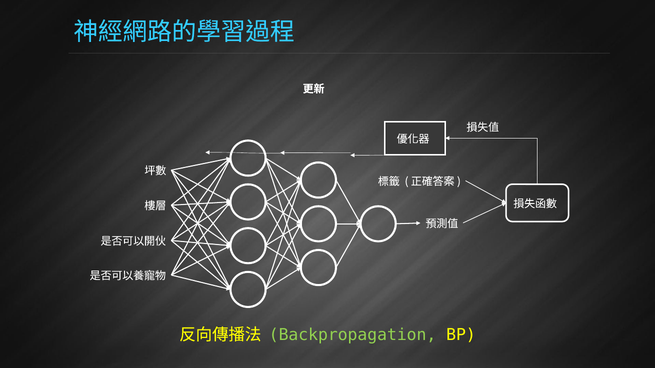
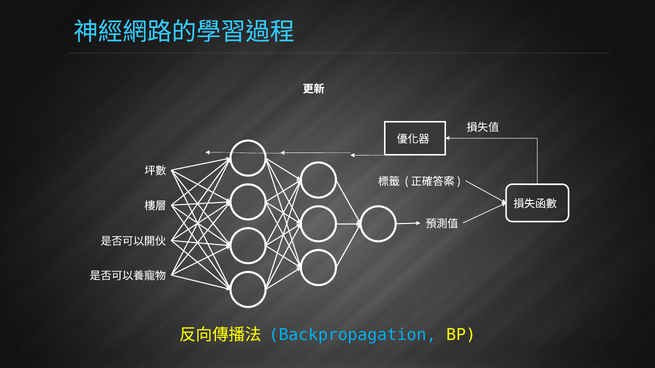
Backpropagation colour: light green -> light blue
